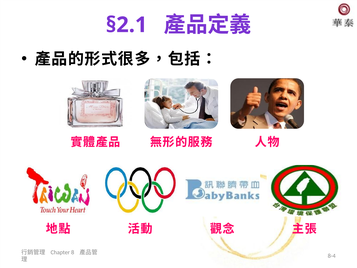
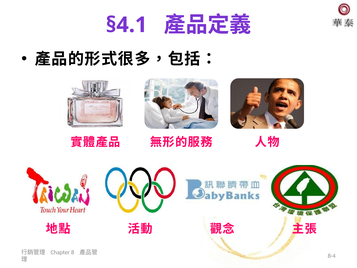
§2.1: §2.1 -> §4.1
